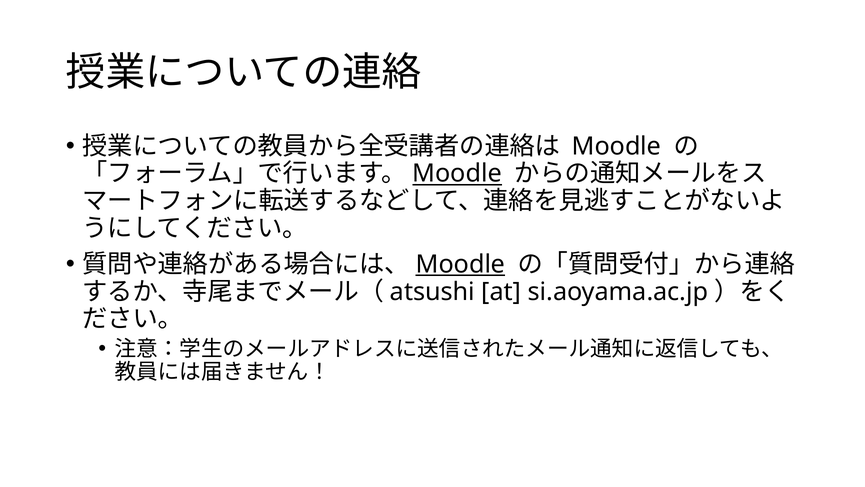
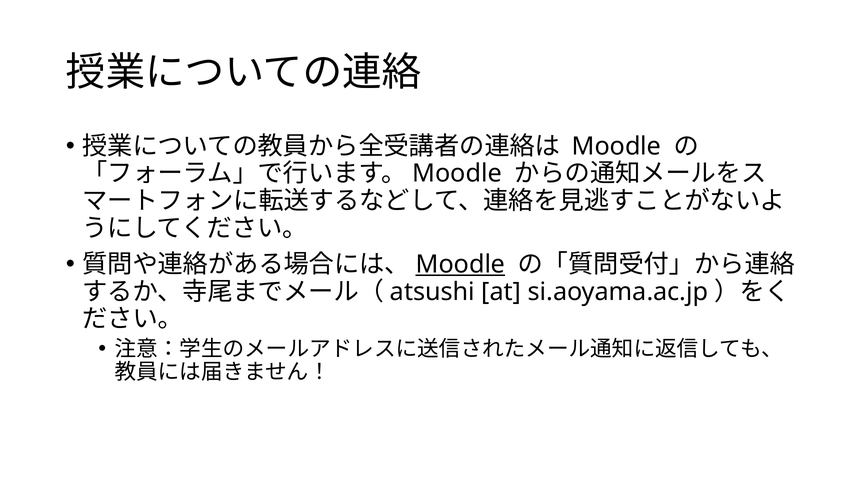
Moodle at (457, 173) underline: present -> none
